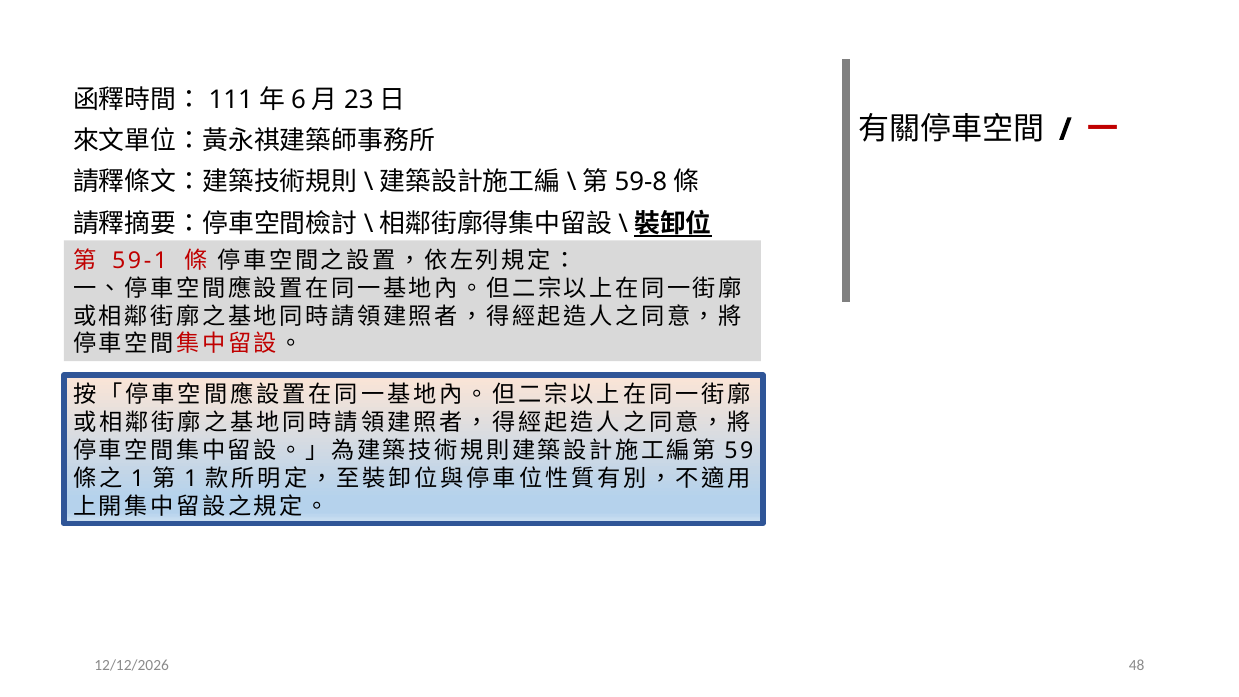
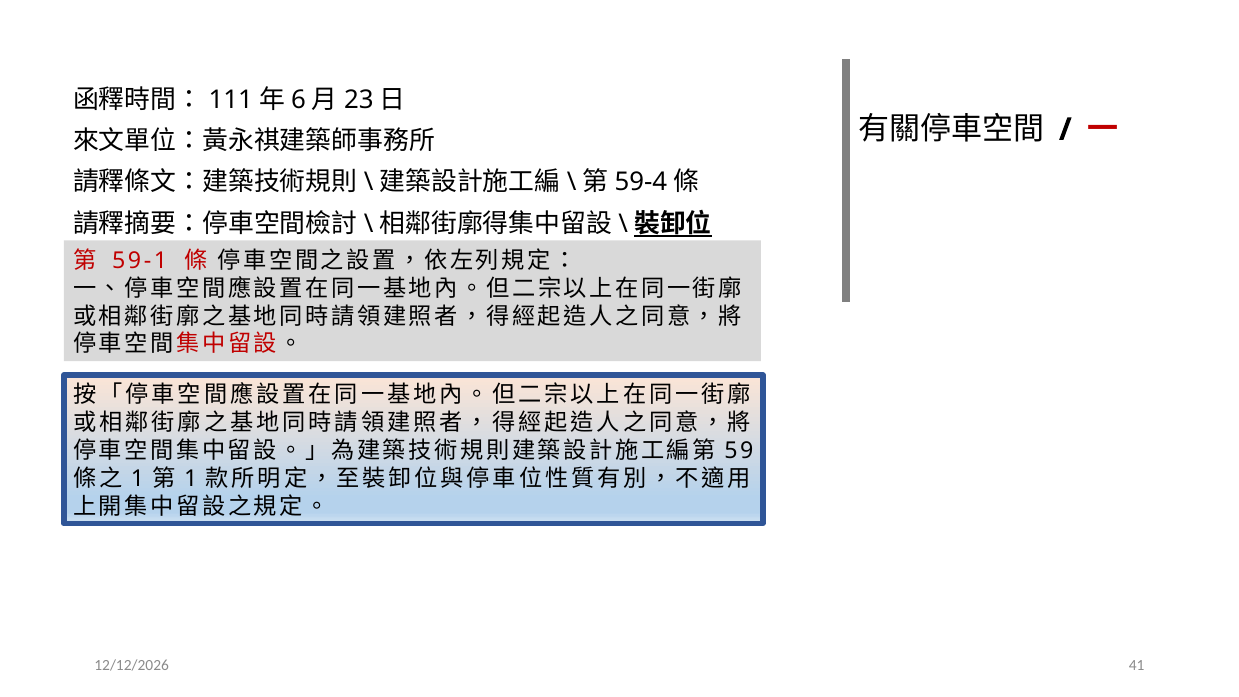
59-8: 59-8 -> 59-4
48: 48 -> 41
